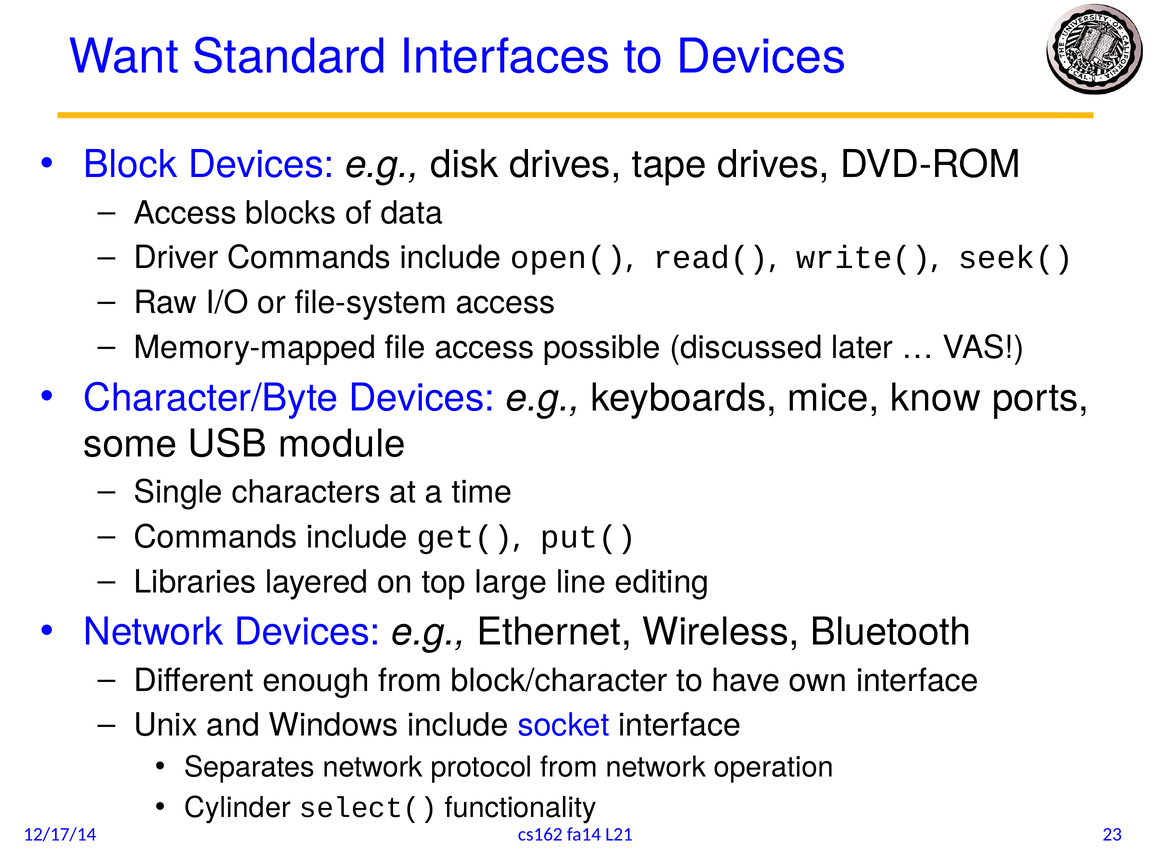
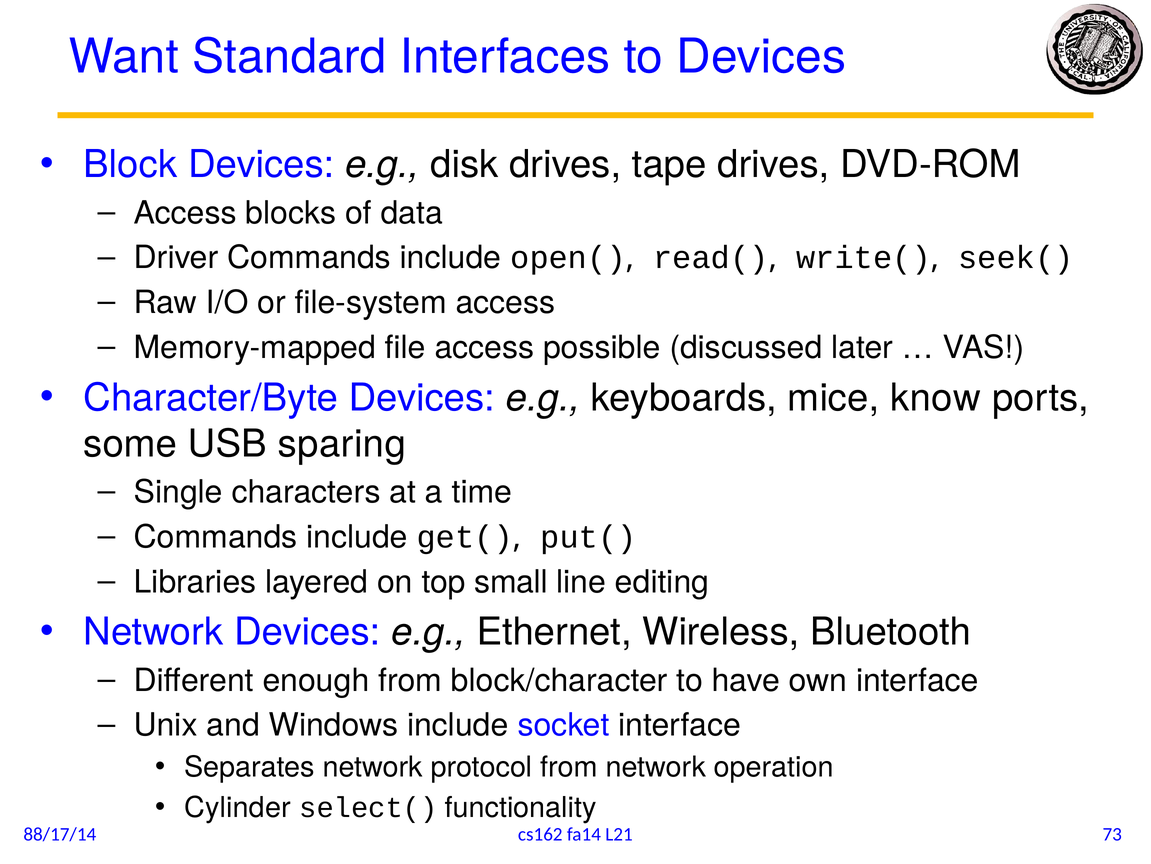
module: module -> sparing
large: large -> small
23: 23 -> 73
12/17/14: 12/17/14 -> 88/17/14
